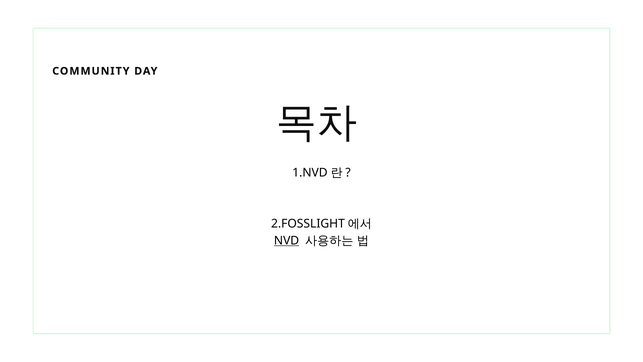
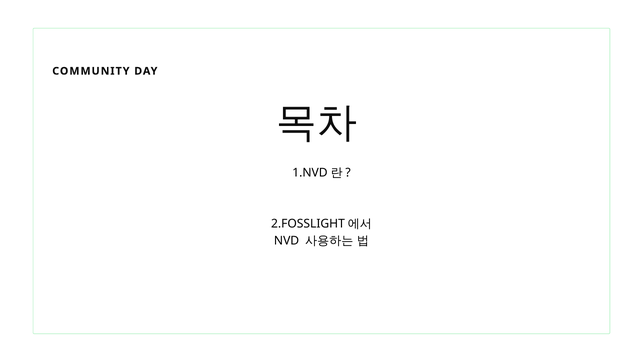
NVD underline: present -> none
